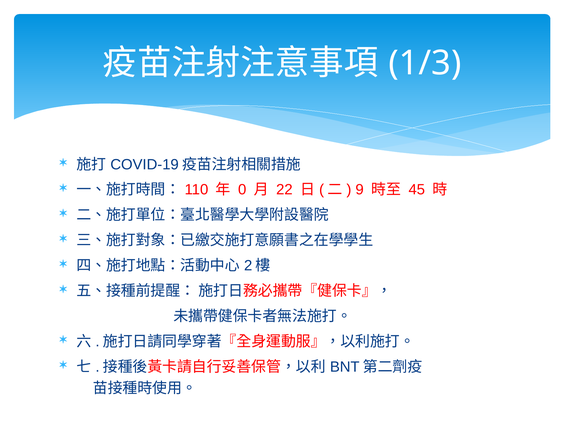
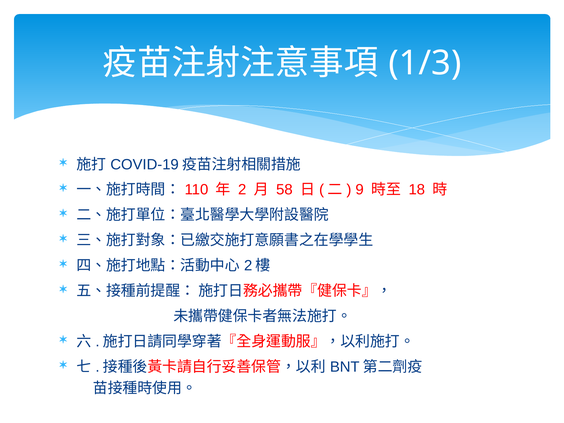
0: 0 -> 2
22: 22 -> 58
45: 45 -> 18
